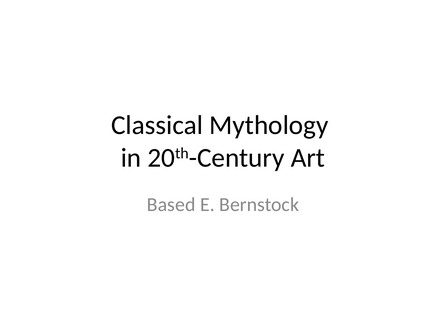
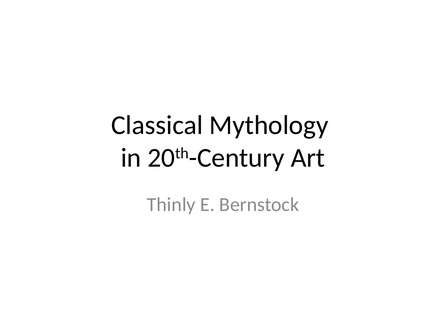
Based: Based -> Thinly
